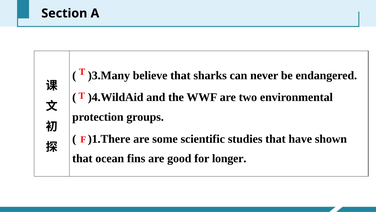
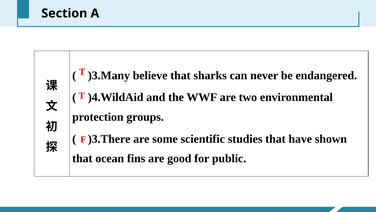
)1.There: )1.There -> )3.There
longer: longer -> public
